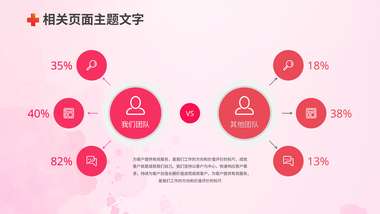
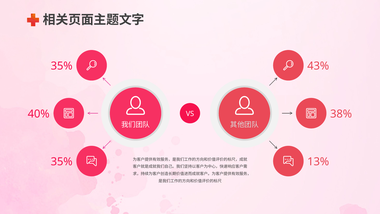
18%: 18% -> 43%
82% at (62, 162): 82% -> 35%
